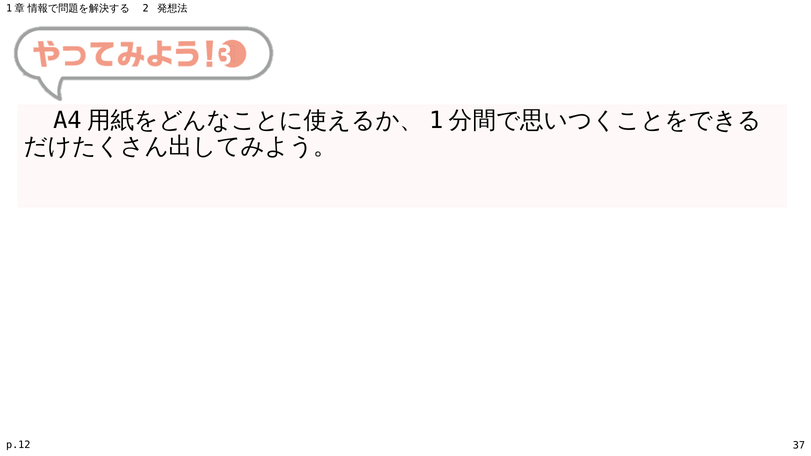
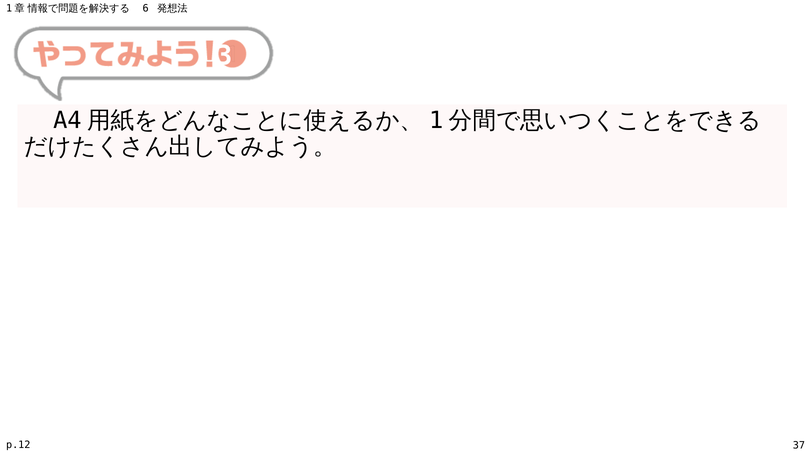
2: 2 -> 6
